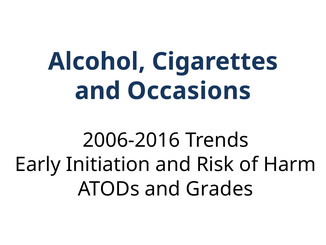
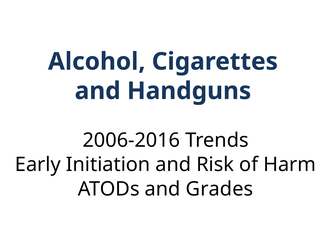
Occasions: Occasions -> Handguns
